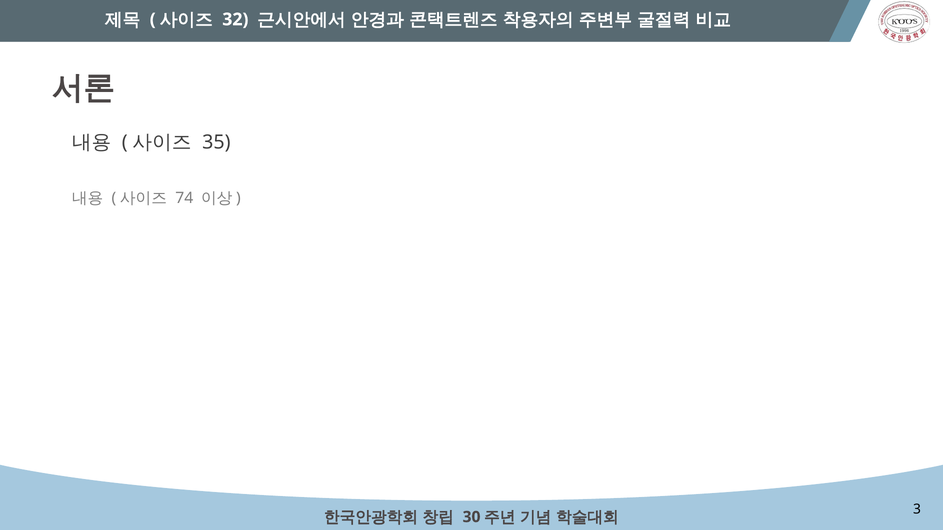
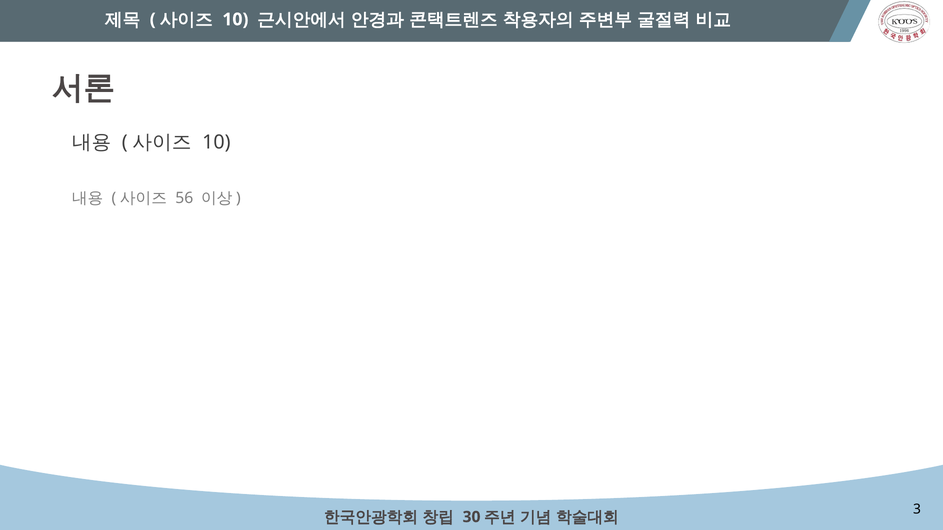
32 at (235, 19): 32 -> 10
35 at (216, 143): 35 -> 10
74: 74 -> 56
